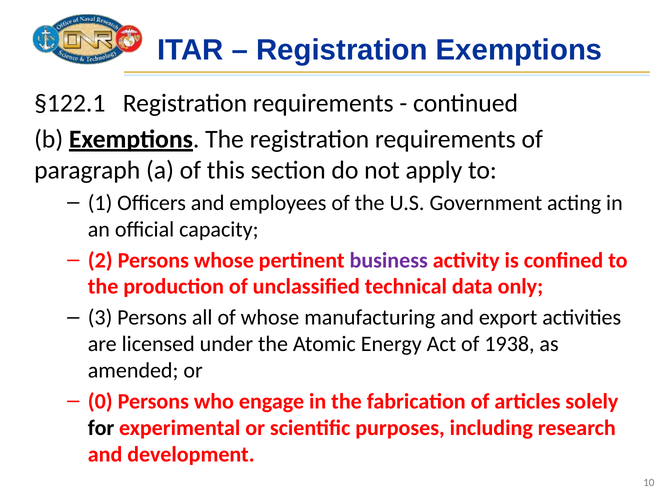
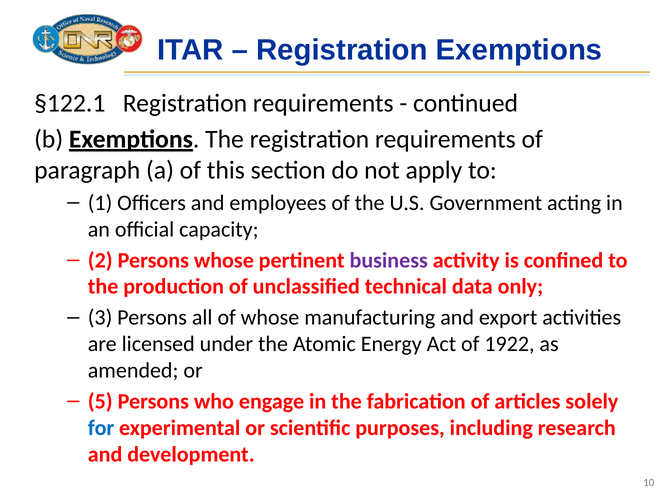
1938: 1938 -> 1922
0: 0 -> 5
for colour: black -> blue
